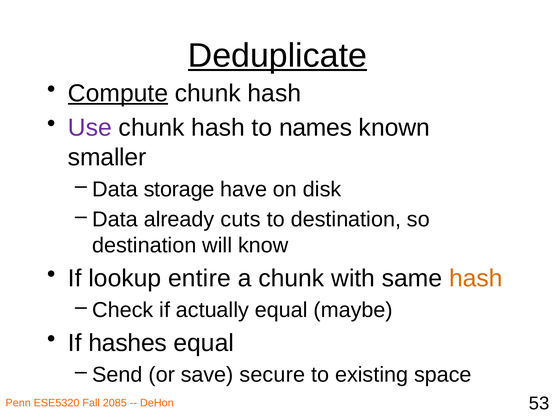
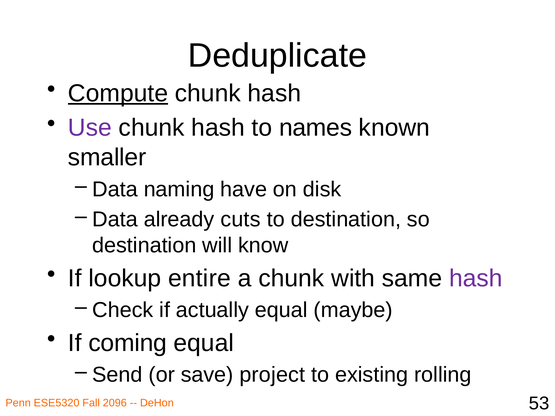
Deduplicate underline: present -> none
storage: storage -> naming
hash at (476, 278) colour: orange -> purple
hashes: hashes -> coming
secure: secure -> project
space: space -> rolling
2085: 2085 -> 2096
